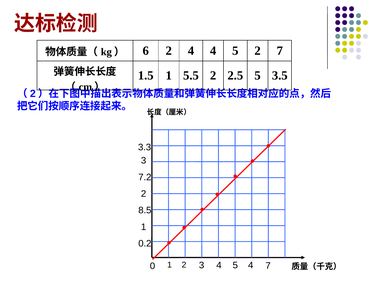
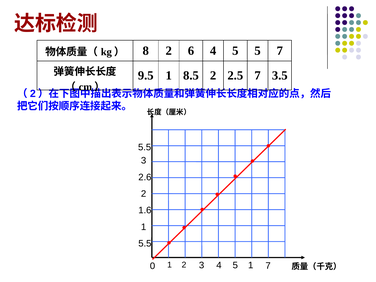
6: 6 -> 8
2 4: 4 -> 6
5 2: 2 -> 5
1.5: 1.5 -> 9.5
5.5: 5.5 -> 8.5
2.5 5: 5 -> 7
3.3 at (145, 147): 3.3 -> 5.5
7.2: 7.2 -> 2.6
8.5: 8.5 -> 1.6
0.2 at (145, 244): 0.2 -> 5.5
5 4: 4 -> 1
